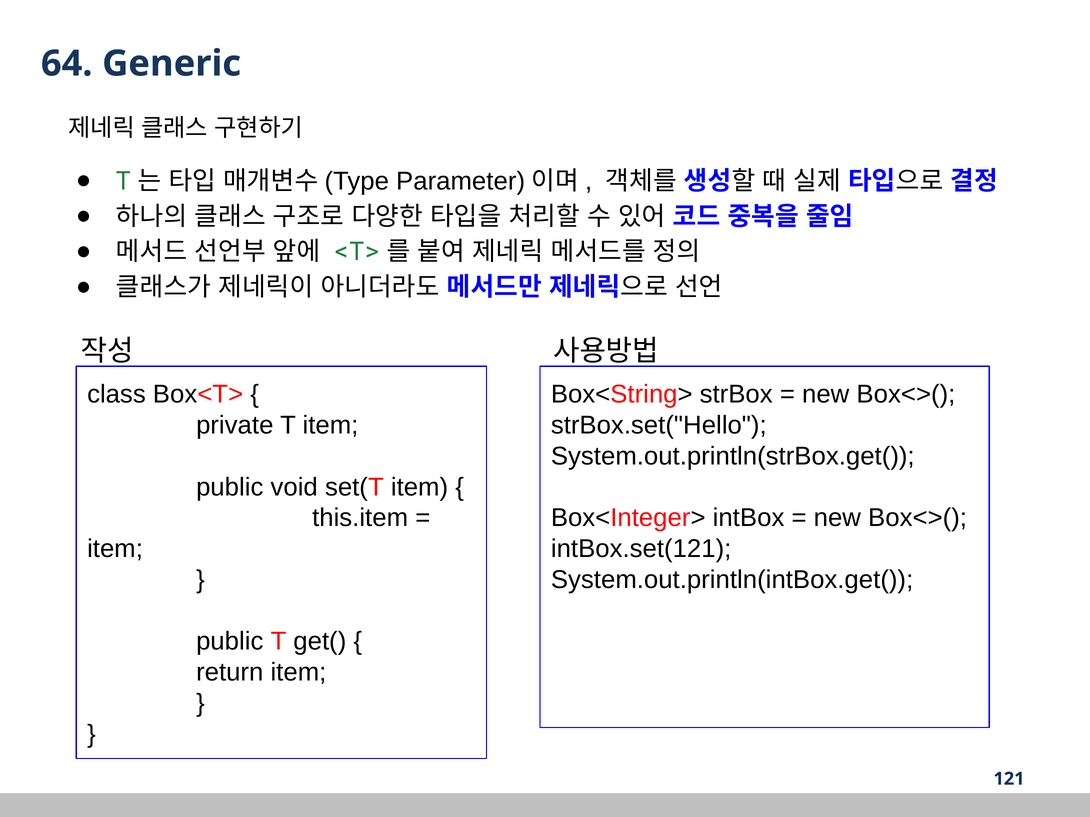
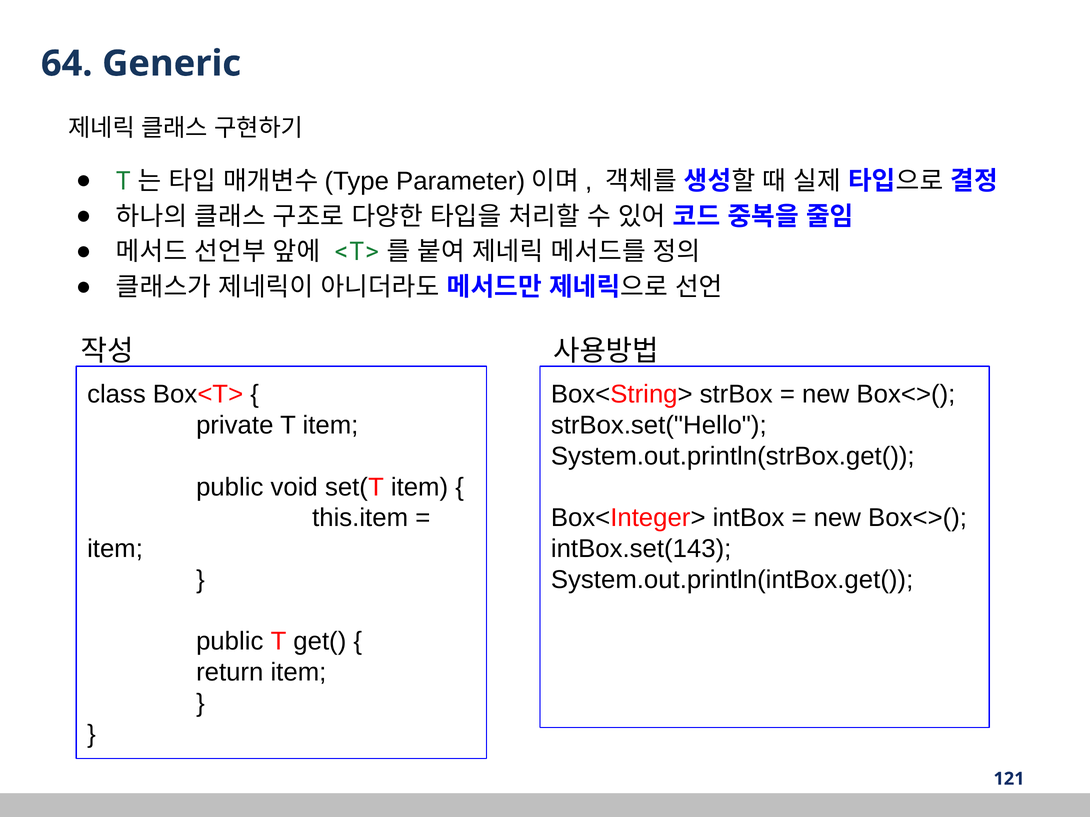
intBox.set(121: intBox.set(121 -> intBox.set(143
